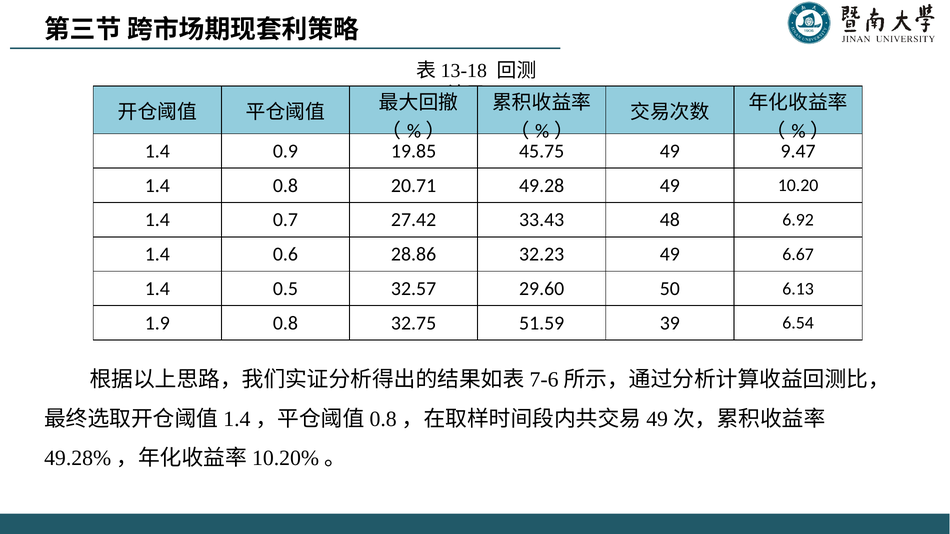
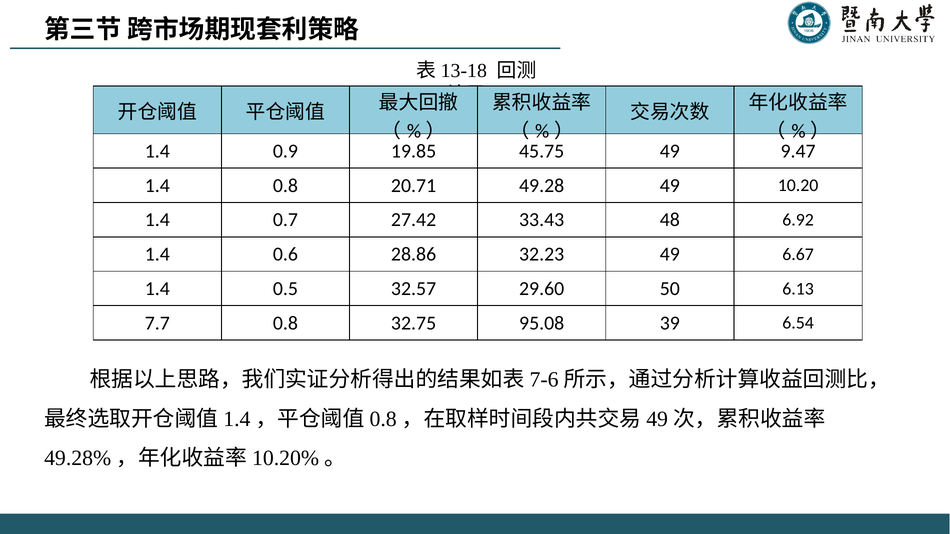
1.9: 1.9 -> 7.7
51.59: 51.59 -> 95.08
